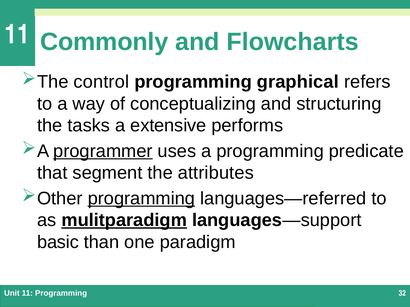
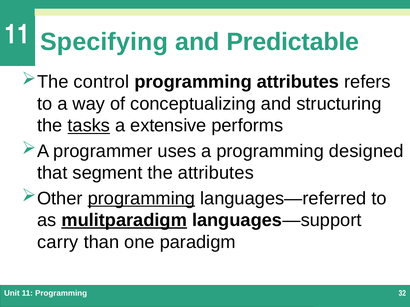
Commonly: Commonly -> Specifying
Flowcharts: Flowcharts -> Predictable
programming graphical: graphical -> attributes
tasks underline: none -> present
programmer underline: present -> none
predicate: predicate -> designed
basic: basic -> carry
